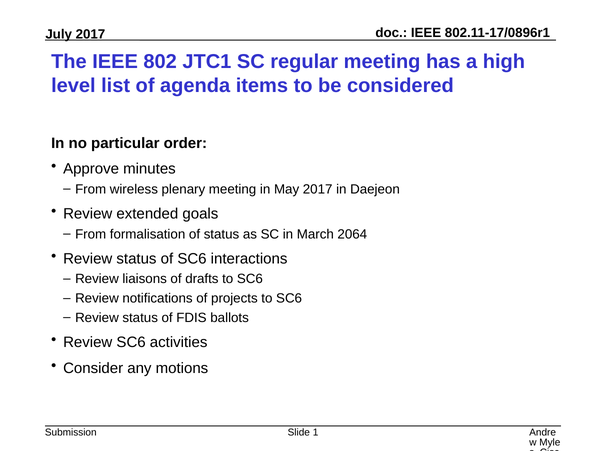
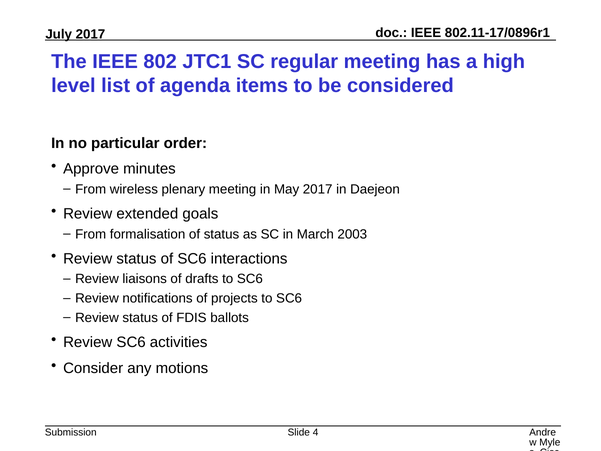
2064: 2064 -> 2003
1: 1 -> 4
